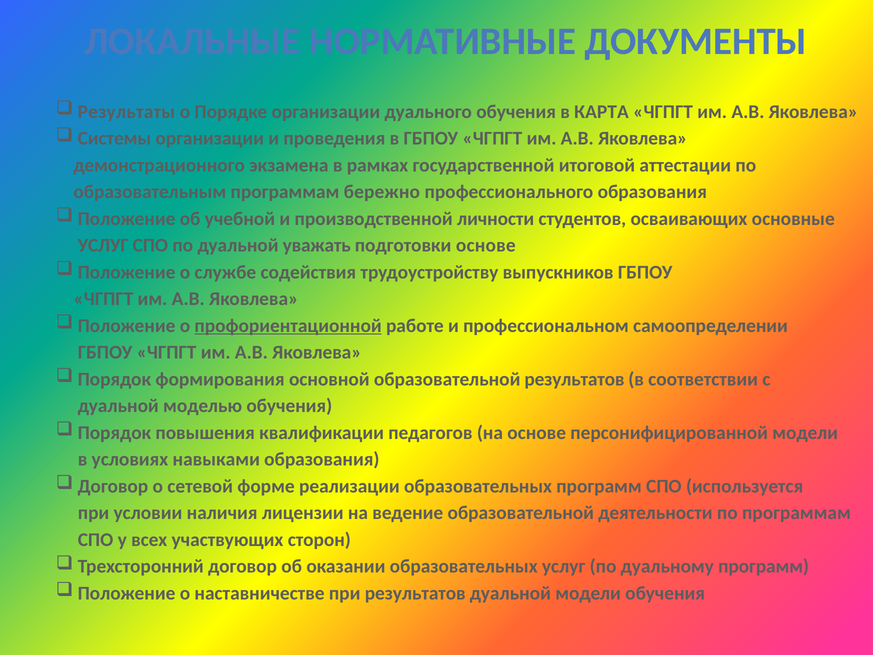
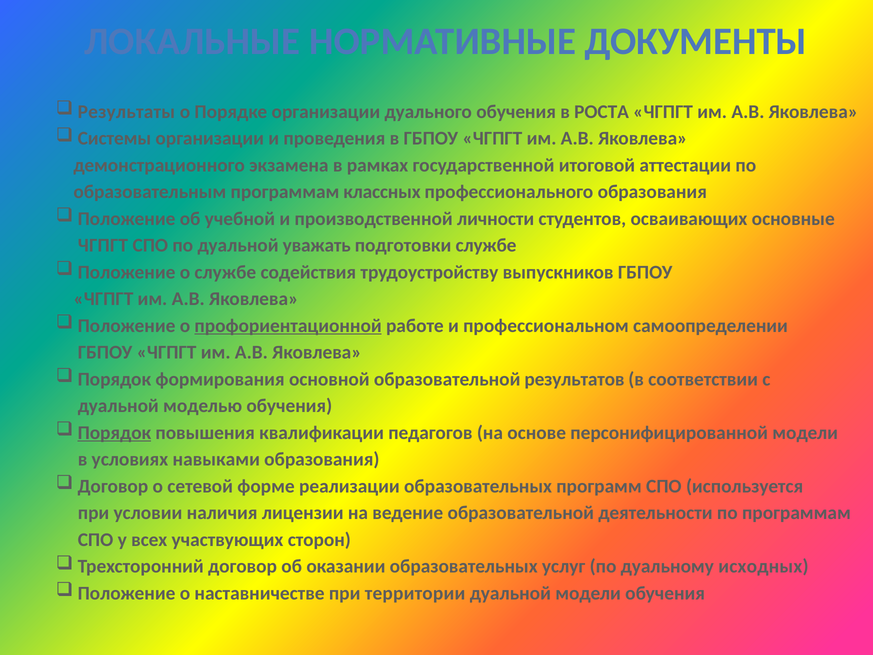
КАРТА: КАРТА -> РОСТА
бережно: бережно -> классных
УСЛУГ at (103, 245): УСЛУГ -> ЧГПГТ
подготовки основе: основе -> службе
Порядок at (114, 433) underline: none -> present
дуальному программ: программ -> исходных
при результатов: результатов -> территории
